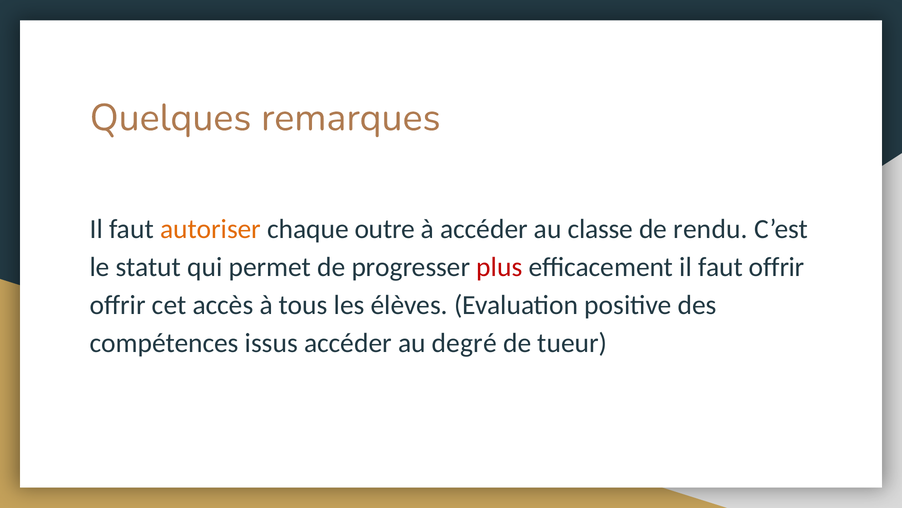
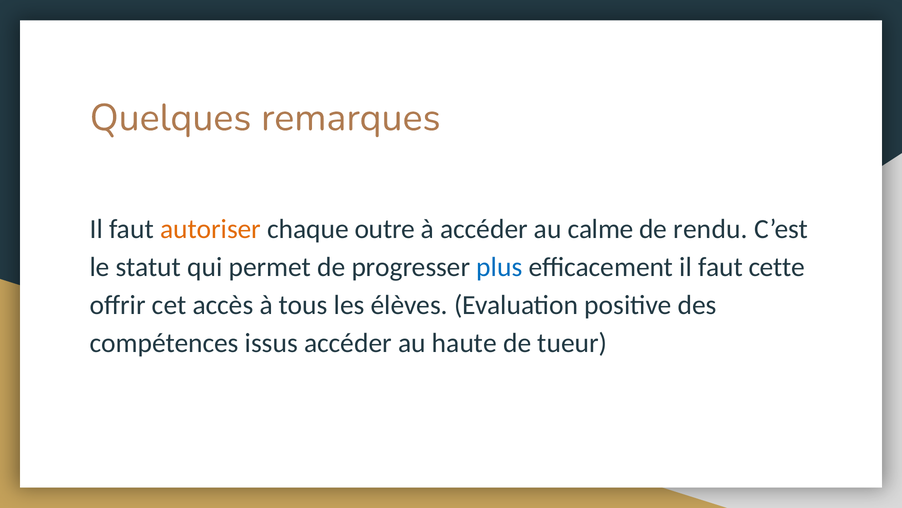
classe: classe -> calme
plus colour: red -> blue
faut offrir: offrir -> cette
degré: degré -> haute
